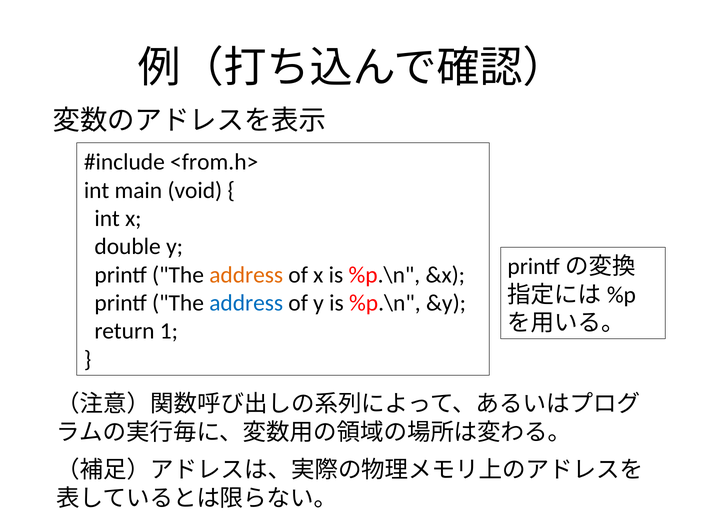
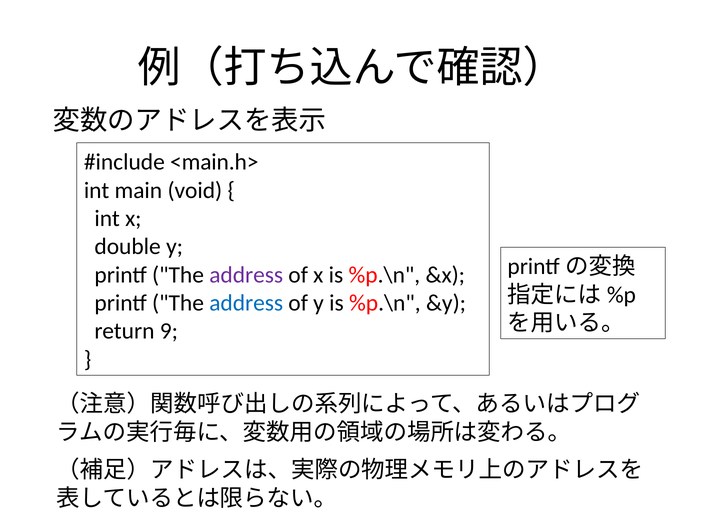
<from.h>: <from.h> -> <main.h>
address at (246, 275) colour: orange -> purple
1: 1 -> 9
